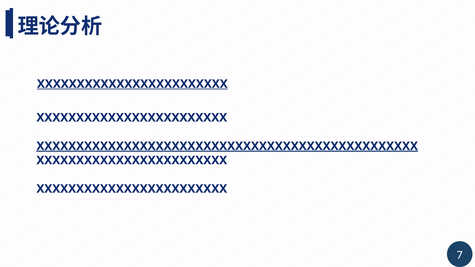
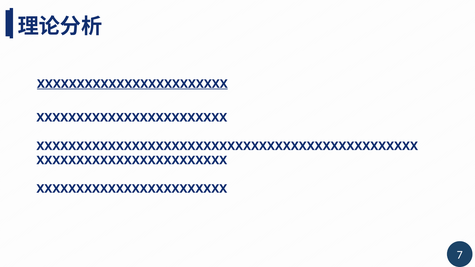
XXXXXXXXXXXXXXXXXXXXXXXXXXXXXXXXXXXXXXXXXXXXXXXX underline: present -> none
